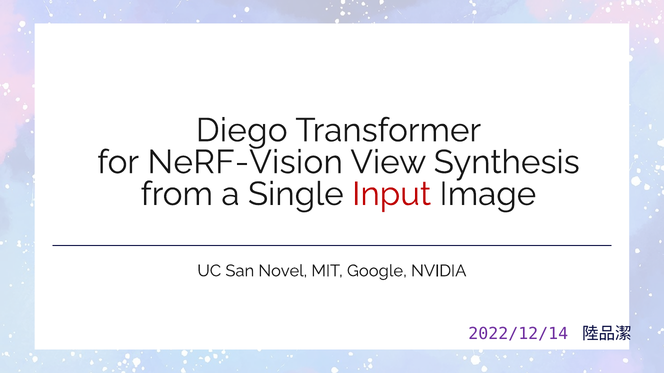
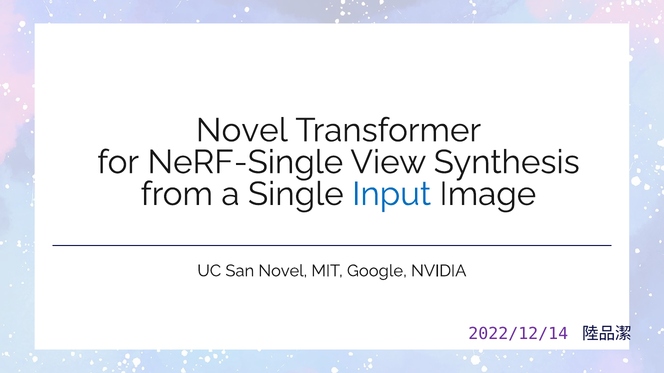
Diego at (242, 131): Diego -> Novel
NeRF-Vision: NeRF-Vision -> NeRF-Single
Input colour: red -> blue
